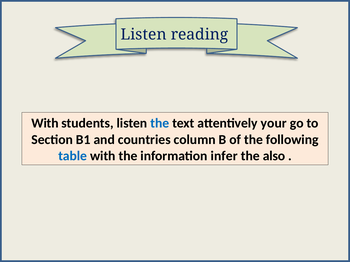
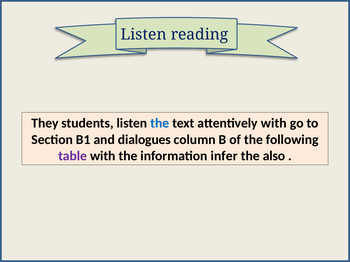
With at (45, 123): With -> They
attentively your: your -> with
countries: countries -> dialogues
table colour: blue -> purple
